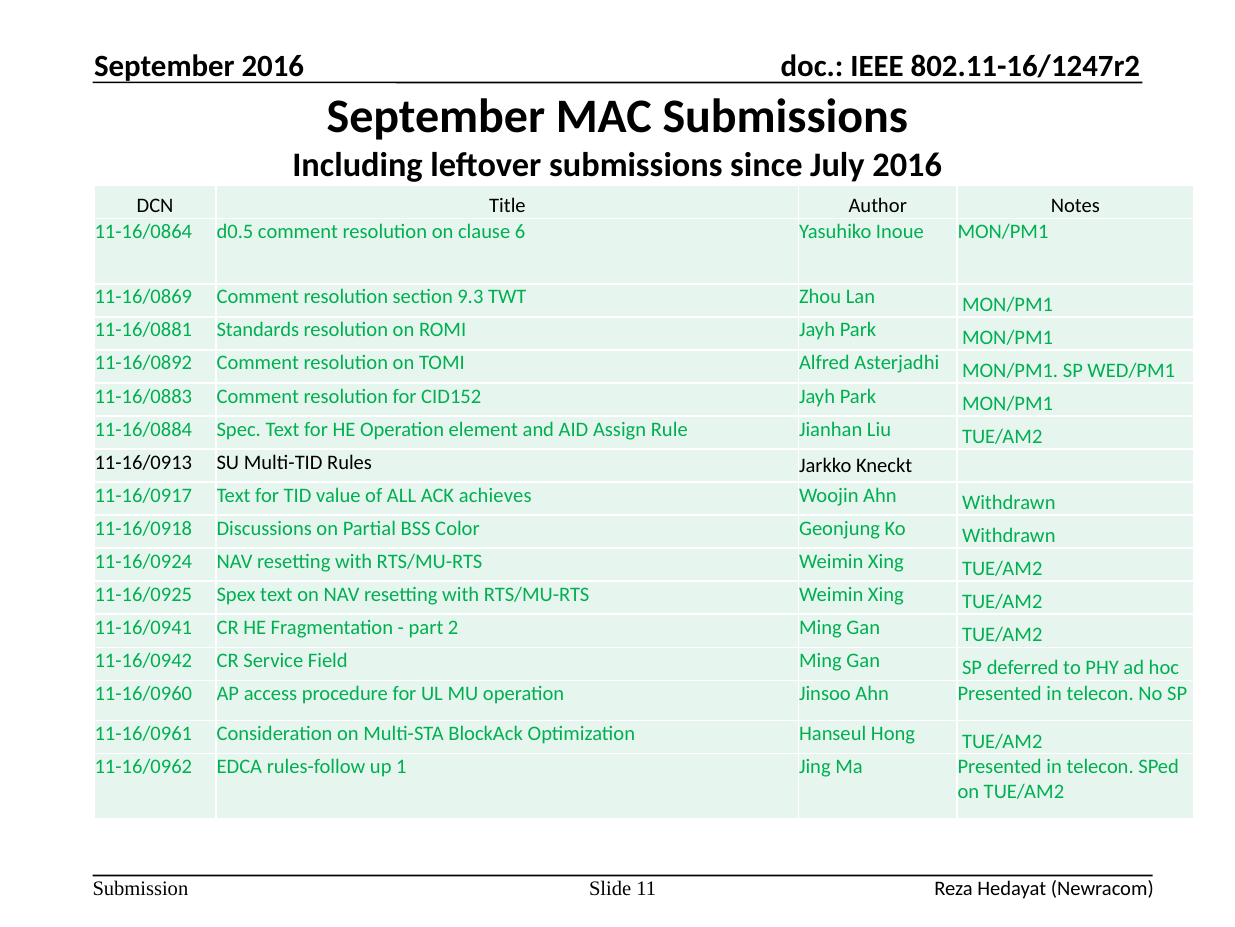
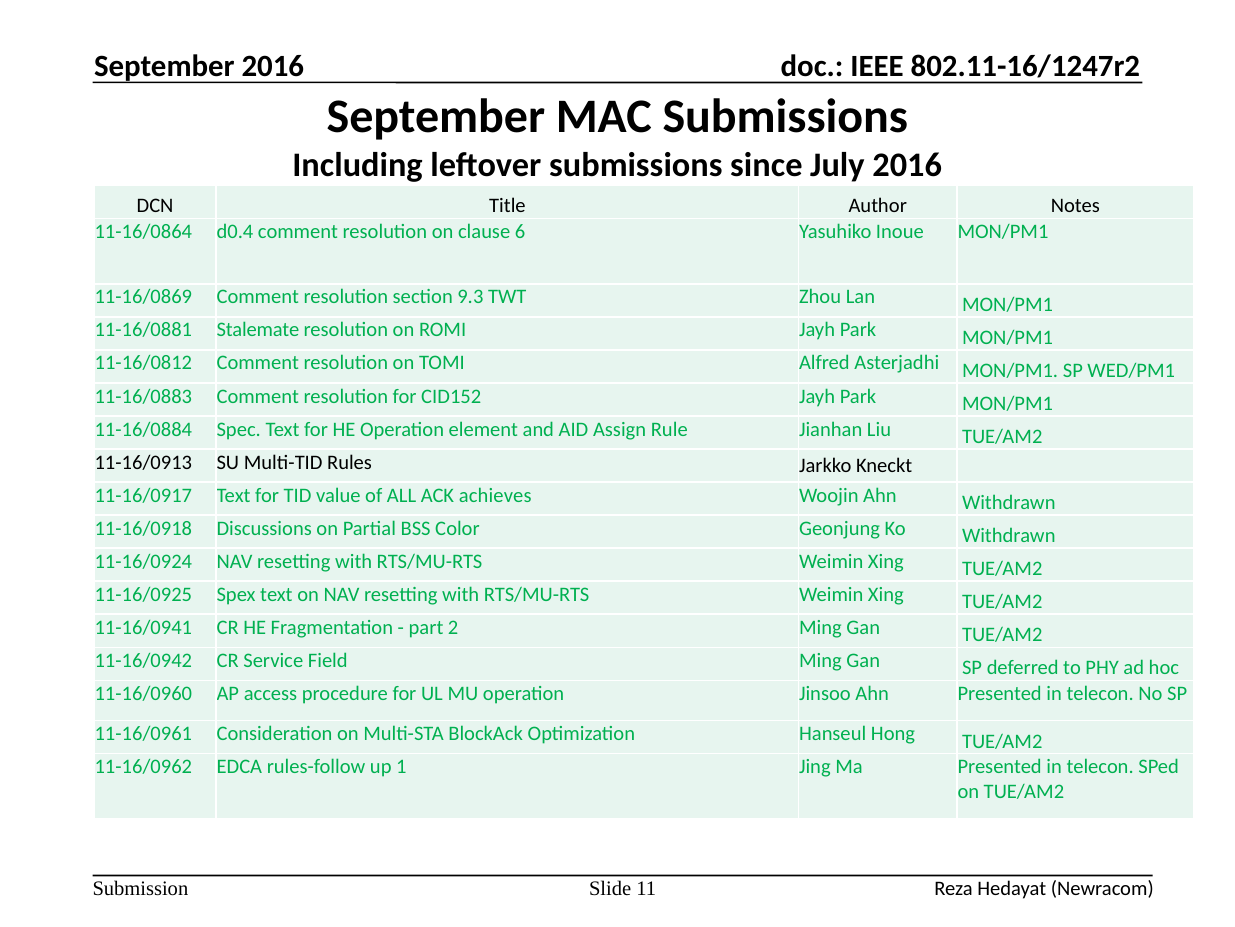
d0.5: d0.5 -> d0.4
Standards: Standards -> Stalemate
11-16/0892: 11-16/0892 -> 11-16/0812
